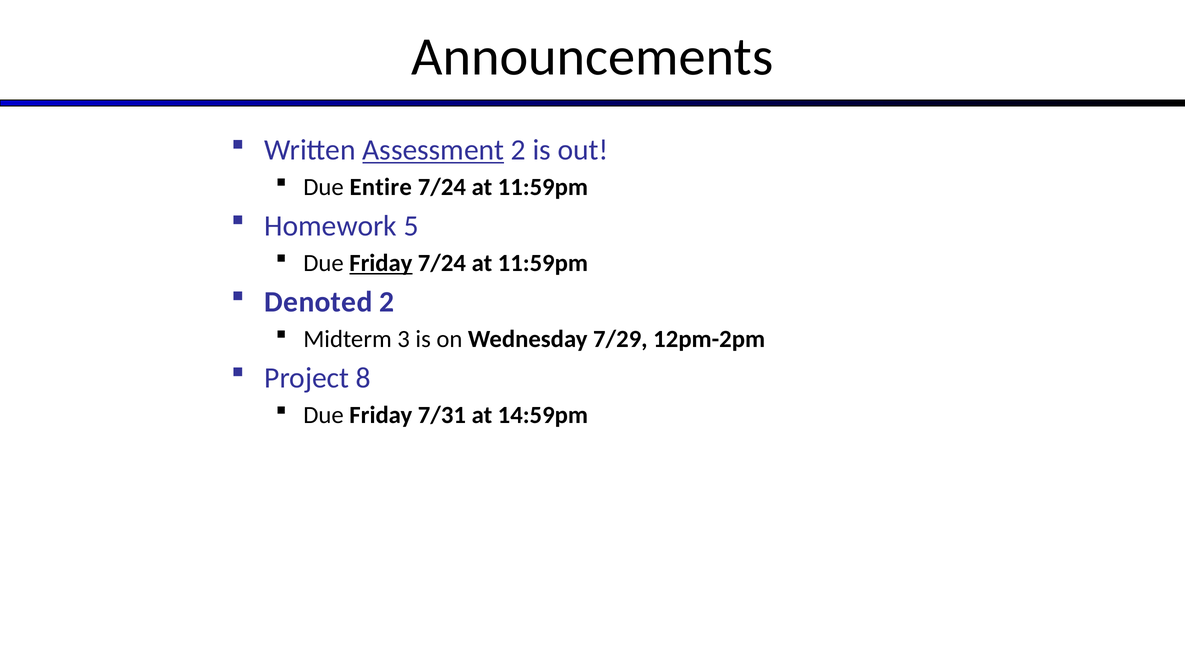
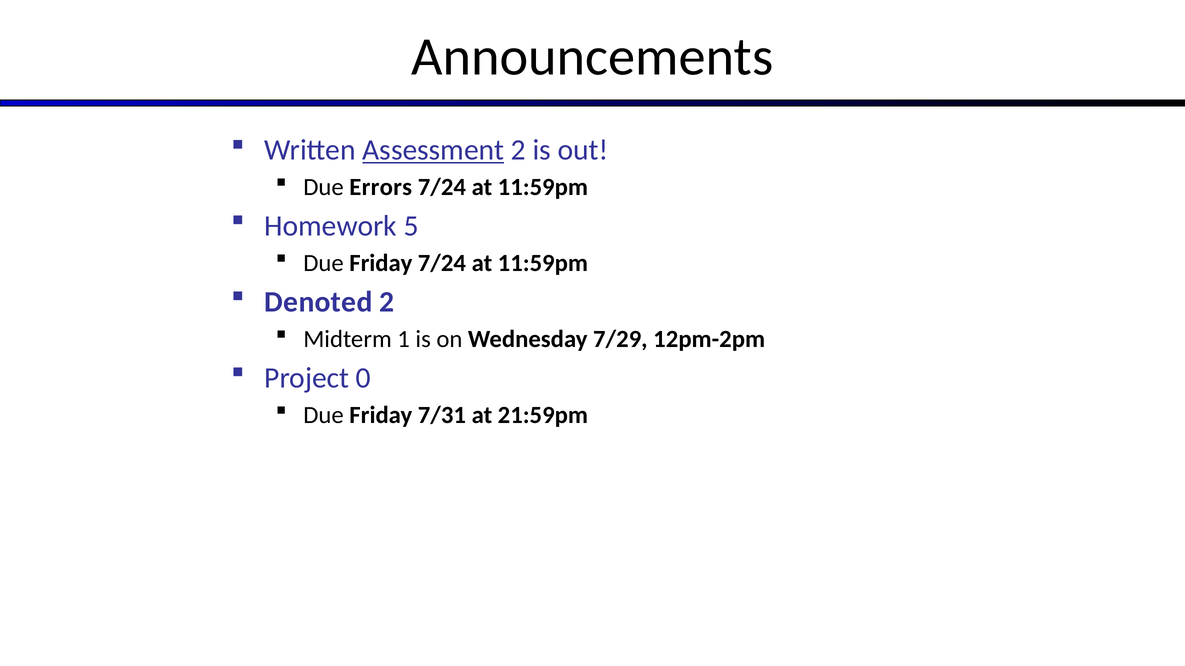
Entire: Entire -> Errors
Friday at (381, 263) underline: present -> none
3: 3 -> 1
8: 8 -> 0
14:59pm: 14:59pm -> 21:59pm
